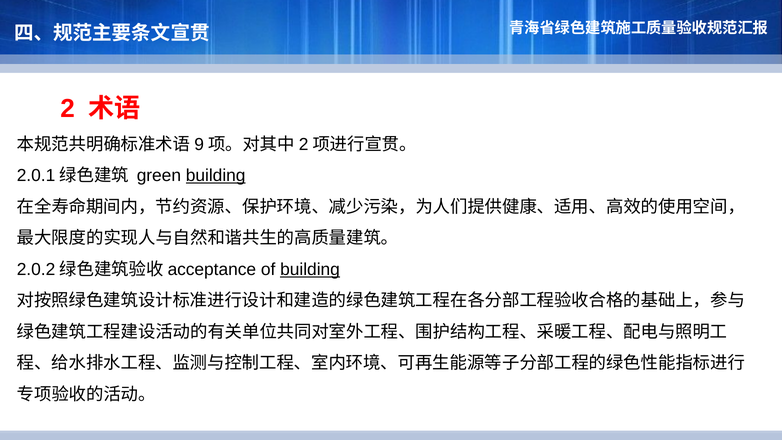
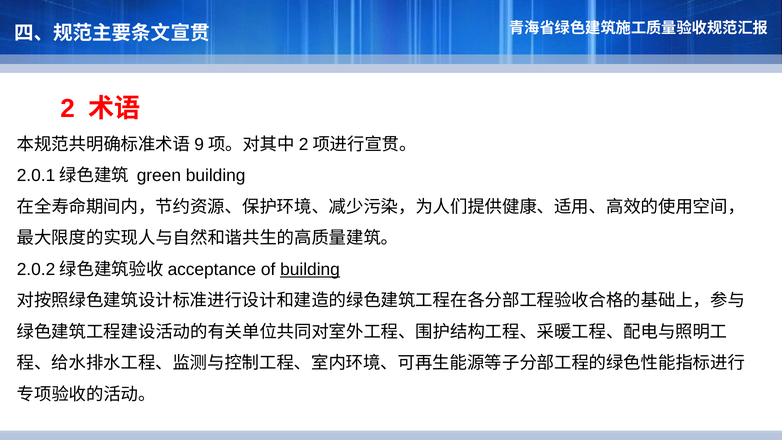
building at (216, 176) underline: present -> none
